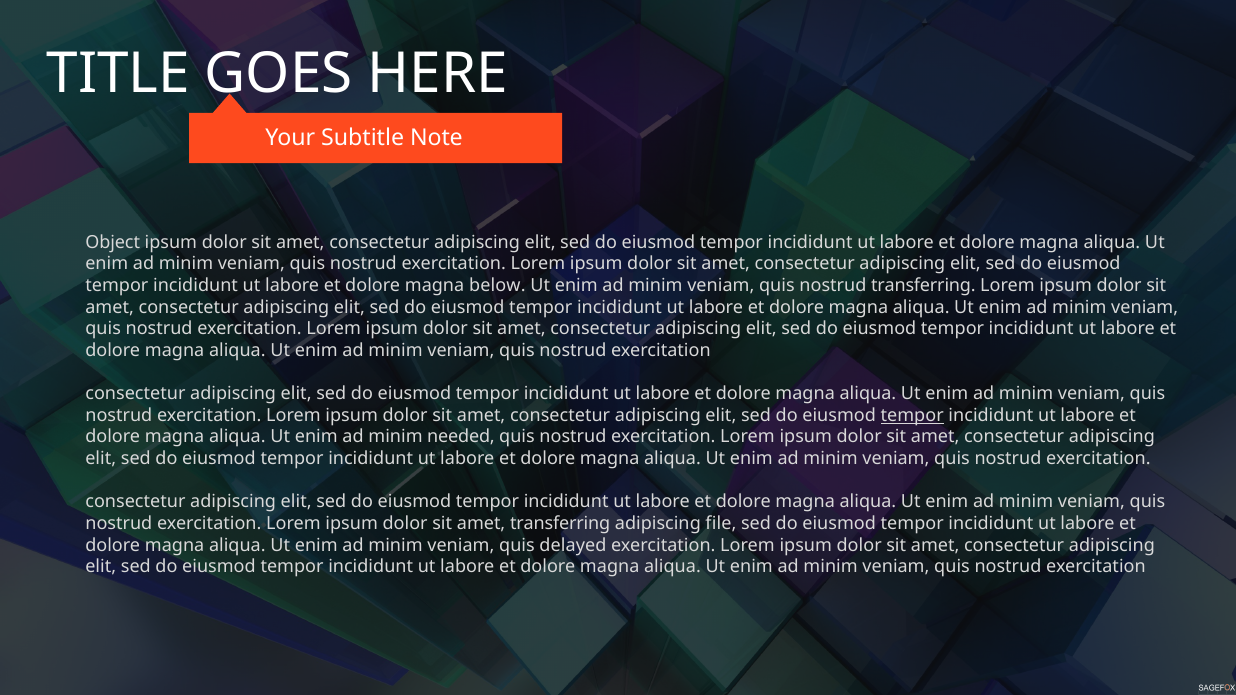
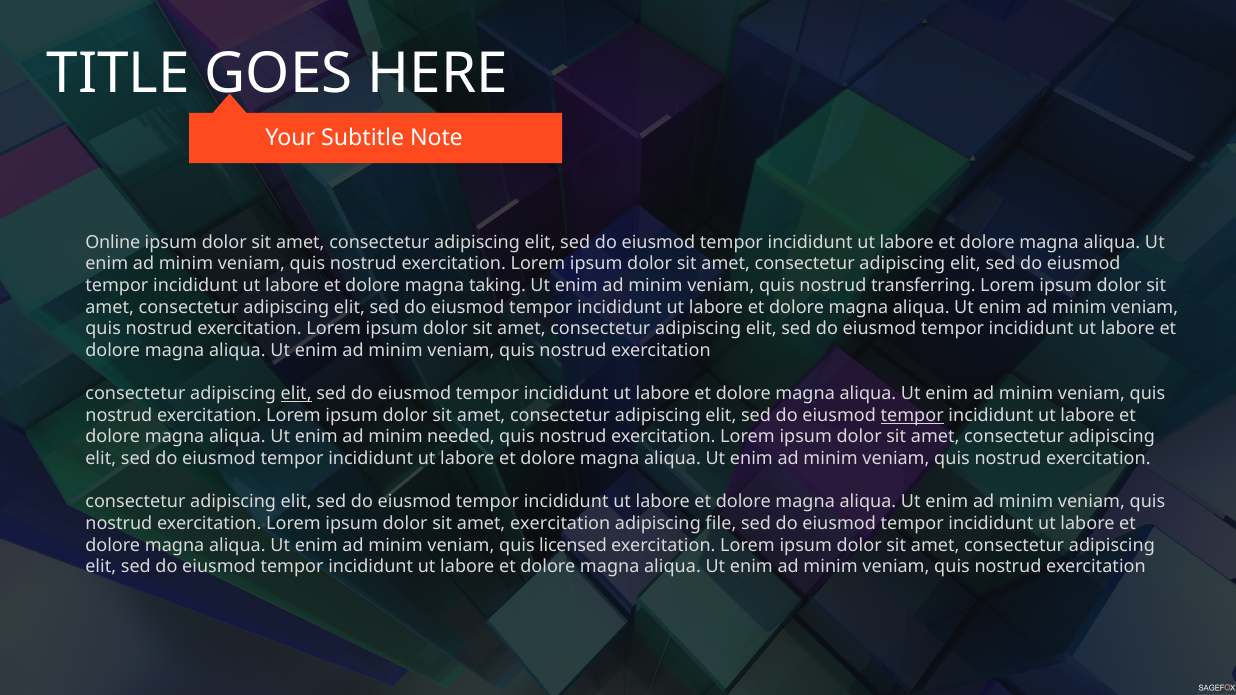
Object: Object -> Online
below: below -> taking
elit at (296, 394) underline: none -> present
amet transferring: transferring -> exercitation
delayed: delayed -> licensed
